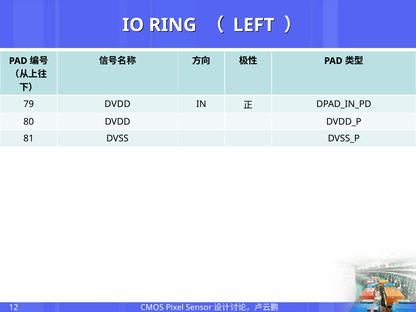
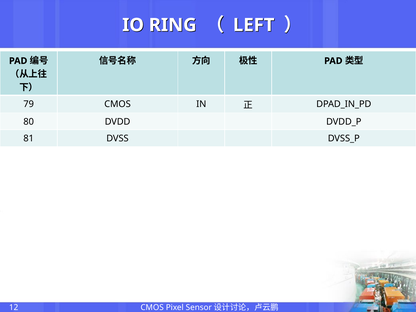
79 DVDD: DVDD -> CMOS
